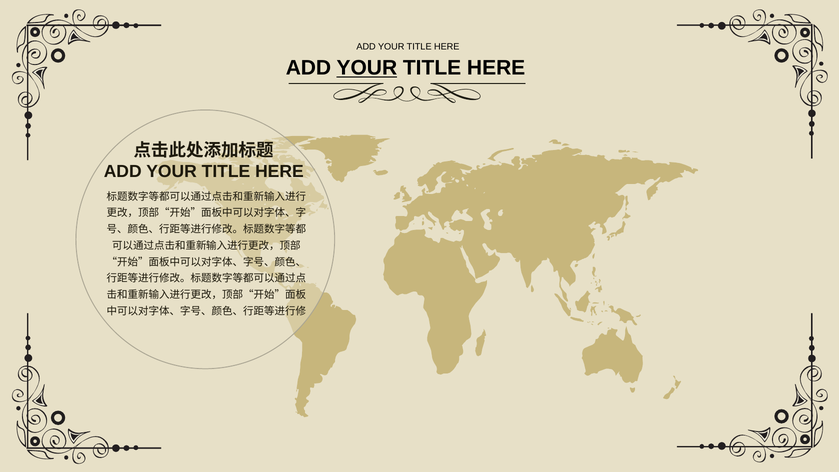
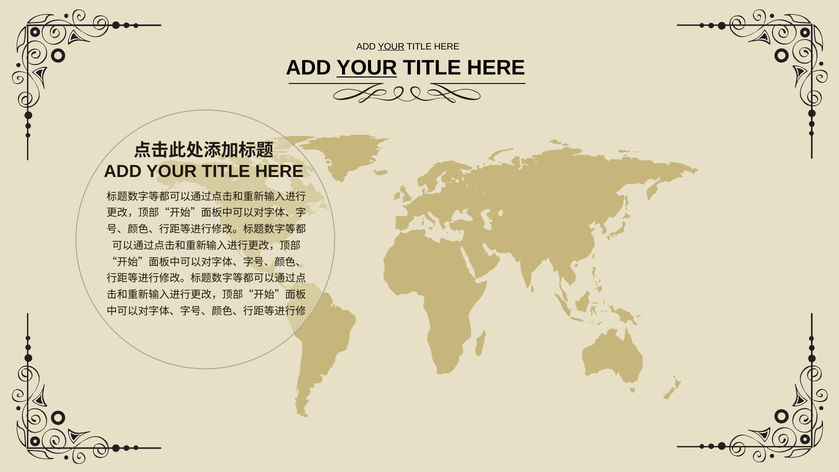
YOUR at (391, 46) underline: none -> present
